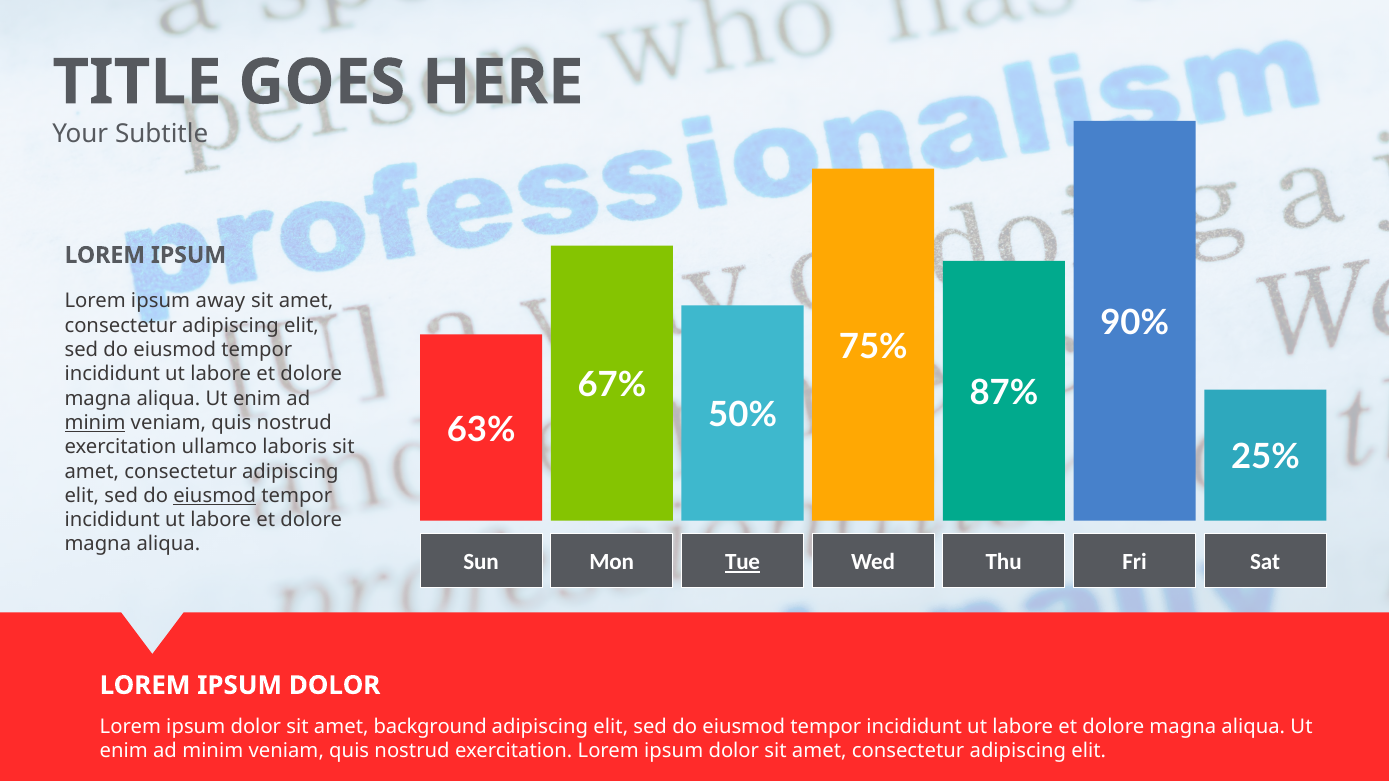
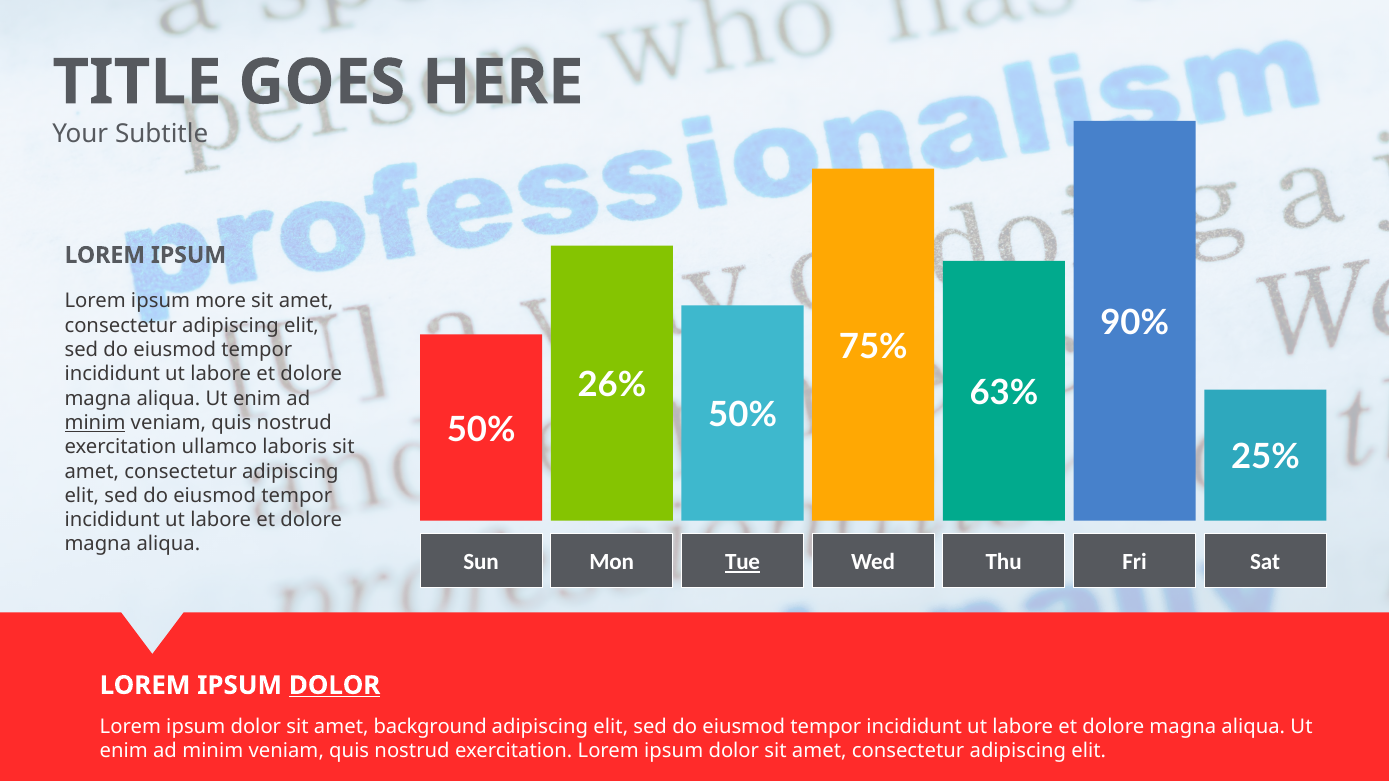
away: away -> more
67%: 67% -> 26%
87%: 87% -> 63%
63% at (481, 430): 63% -> 50%
eiusmod at (215, 496) underline: present -> none
DOLOR at (335, 686) underline: none -> present
